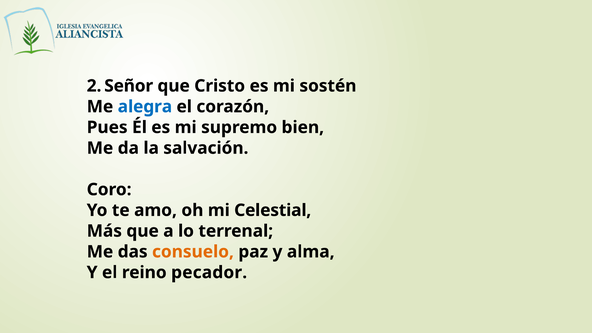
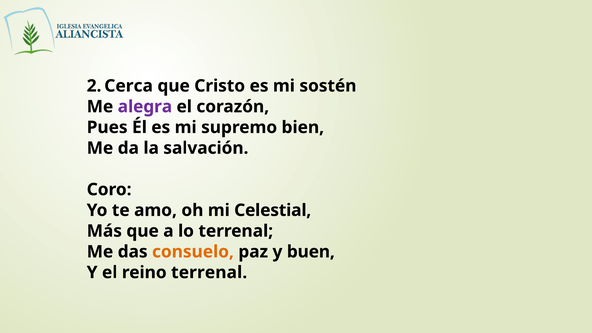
Señor: Señor -> Cerca
alegra colour: blue -> purple
alma: alma -> buen
reino pecador: pecador -> terrenal
